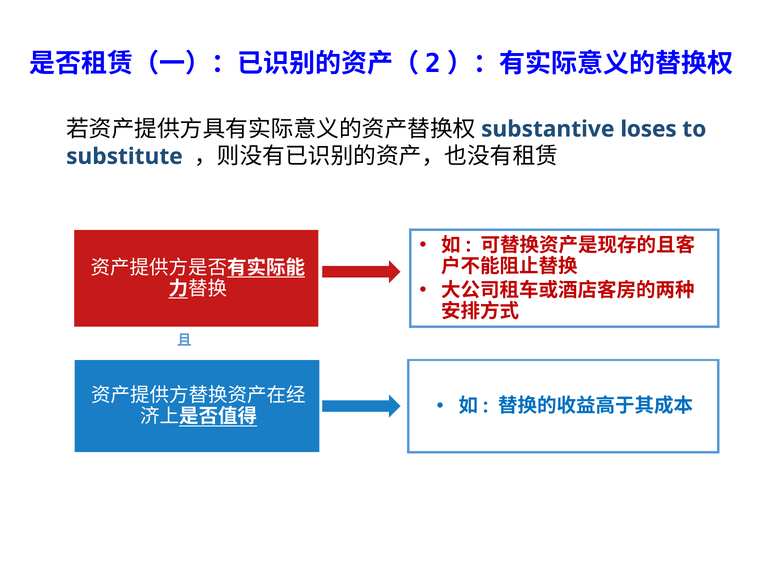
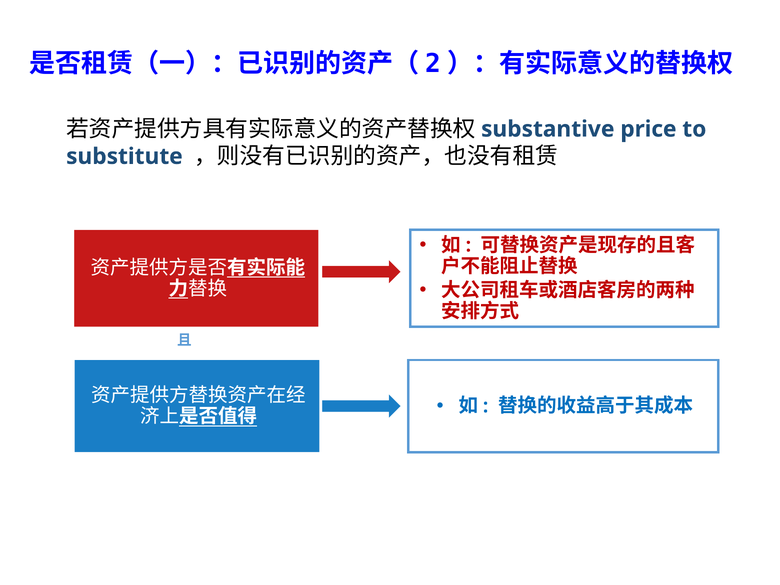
loses: loses -> price
